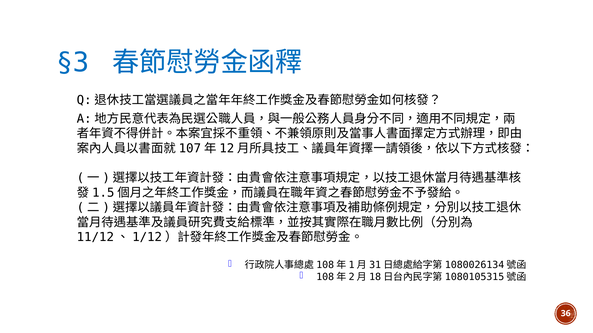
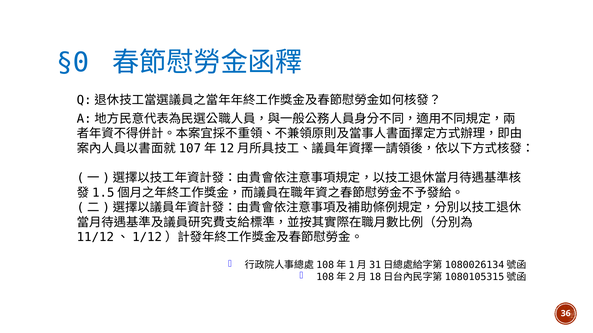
§3: §3 -> §0
